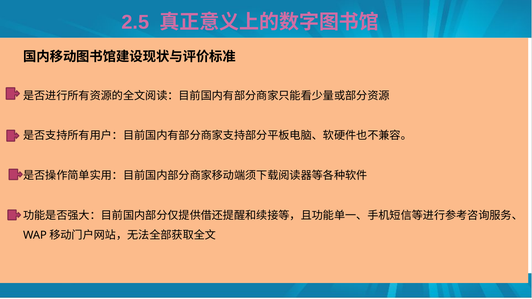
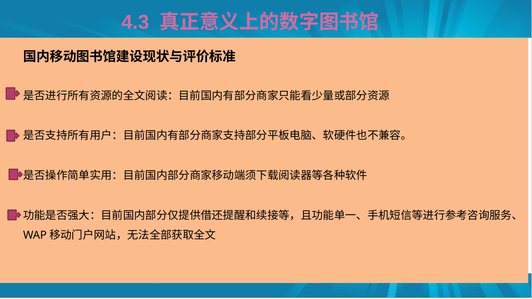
2.5: 2.5 -> 4.3
